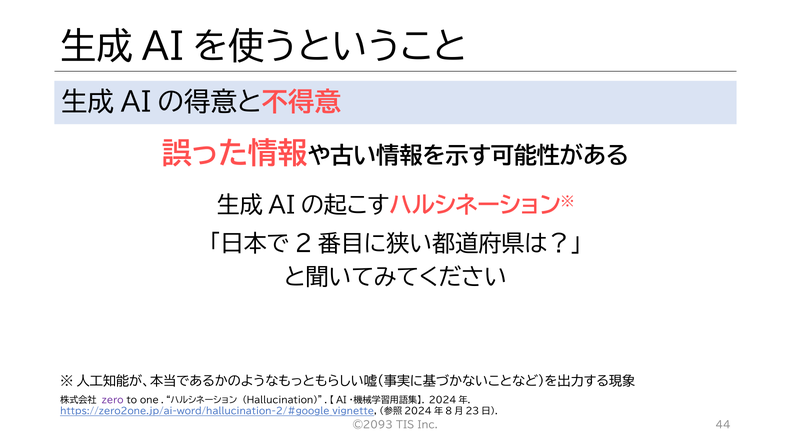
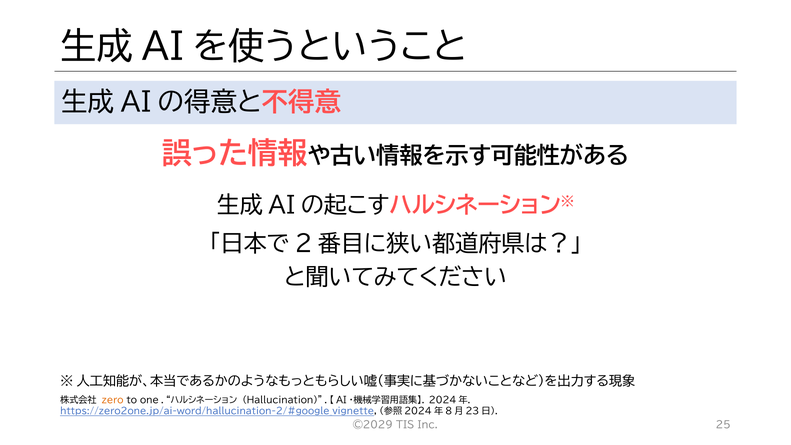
zero colour: purple -> orange
©2093: ©2093 -> ©2029
44: 44 -> 25
